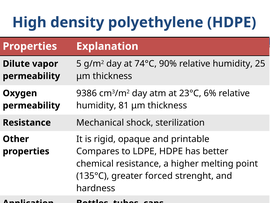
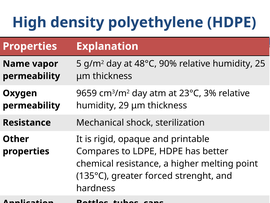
74°C: 74°C -> 48°C
Dilute: Dilute -> Name
9386: 9386 -> 9659
6%: 6% -> 3%
81: 81 -> 29
